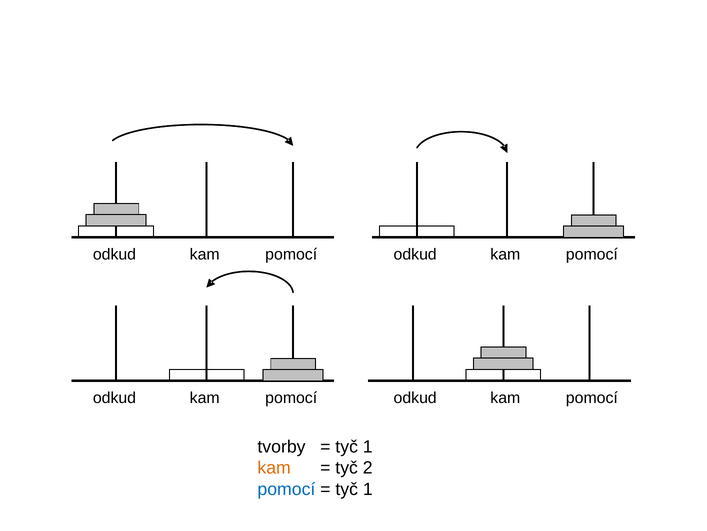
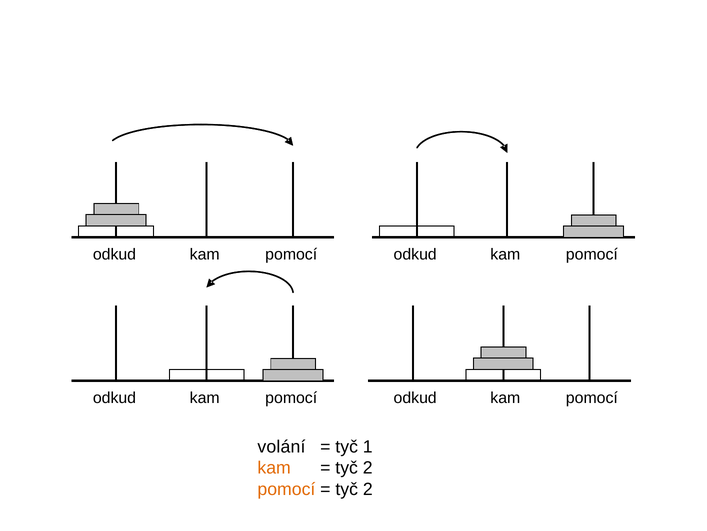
tvorby: tvorby -> volání
pomocí at (286, 489) colour: blue -> orange
1 at (368, 489): 1 -> 2
